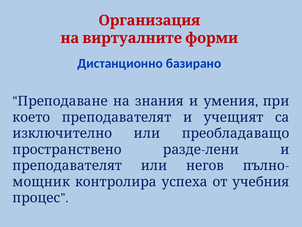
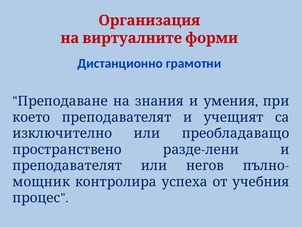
базирано: базирано -> грамотни
